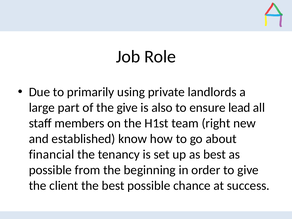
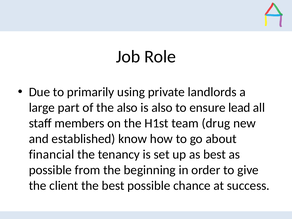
the give: give -> also
right: right -> drug
